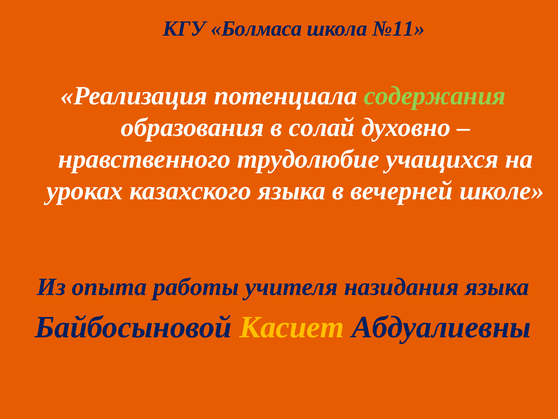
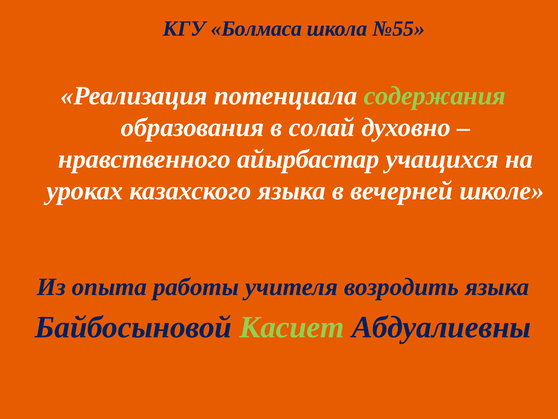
№11: №11 -> №55
трудолюбие: трудолюбие -> айырбастар
назидания: назидания -> возродить
Касиет colour: yellow -> light green
